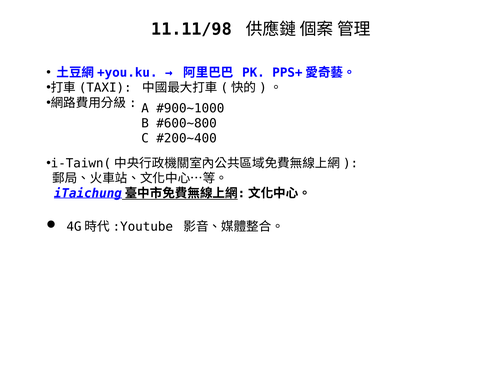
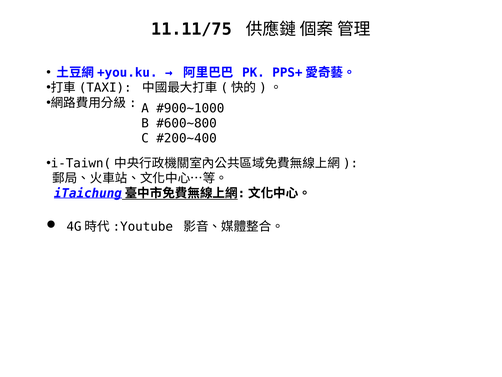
11.11/98: 11.11/98 -> 11.11/75
